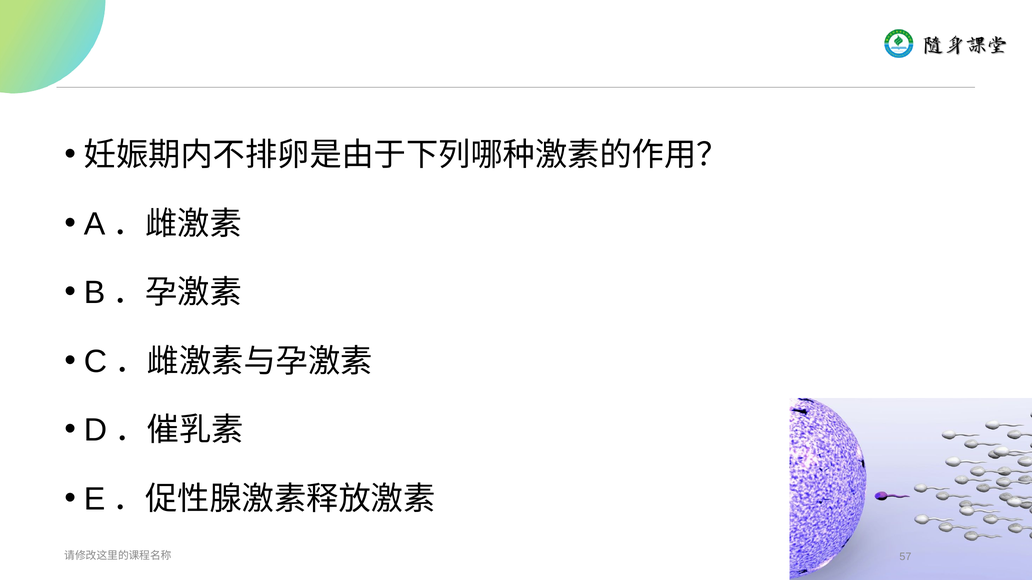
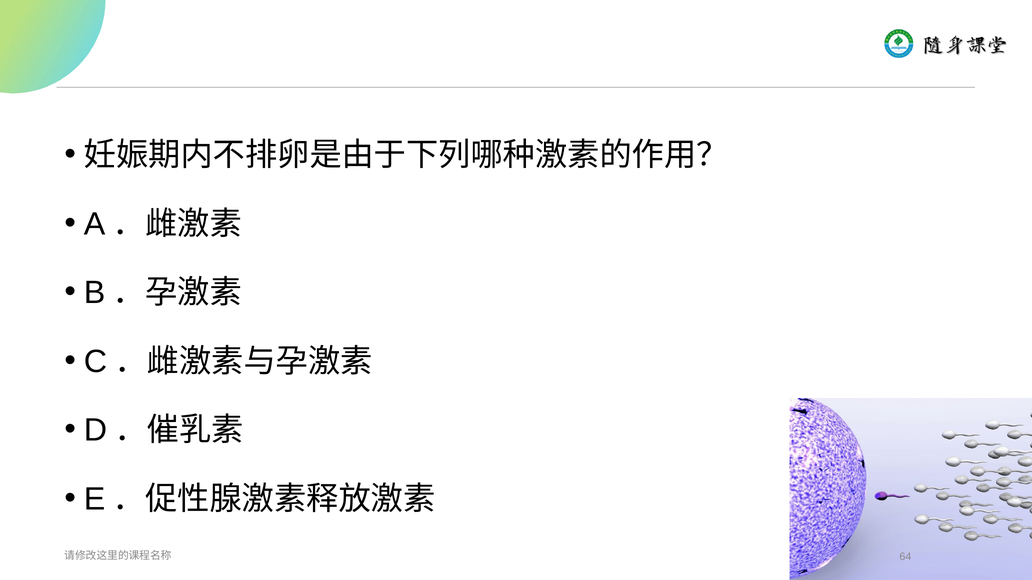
57: 57 -> 64
